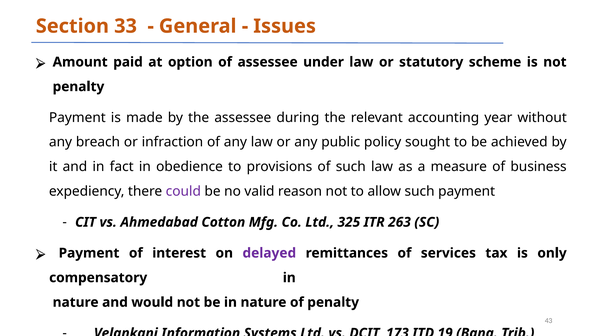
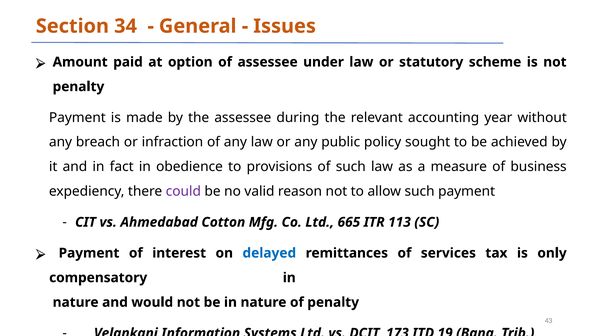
33: 33 -> 34
325: 325 -> 665
263: 263 -> 113
delayed colour: purple -> blue
